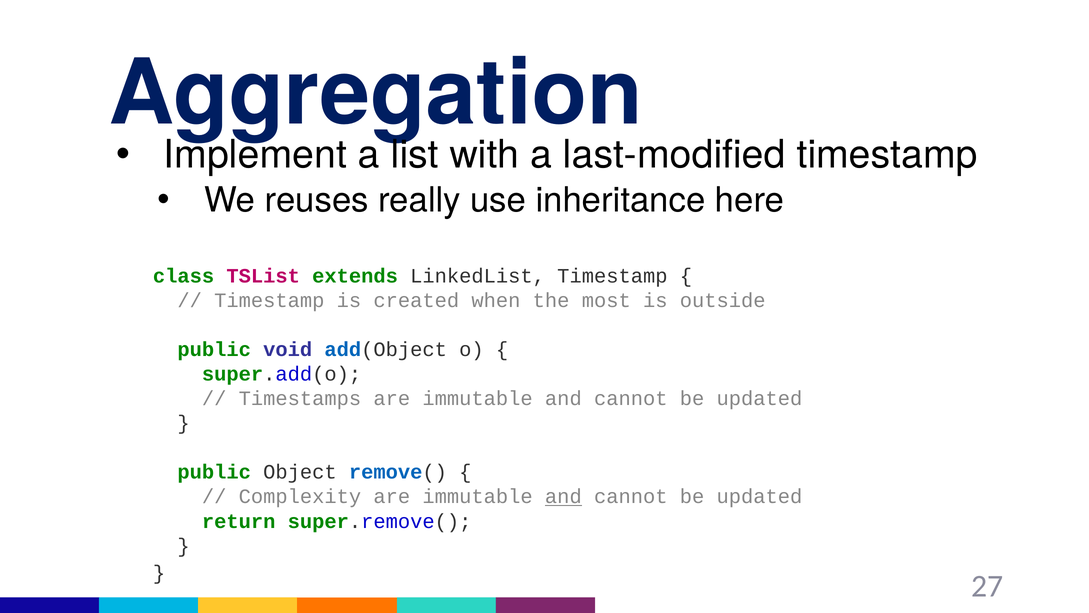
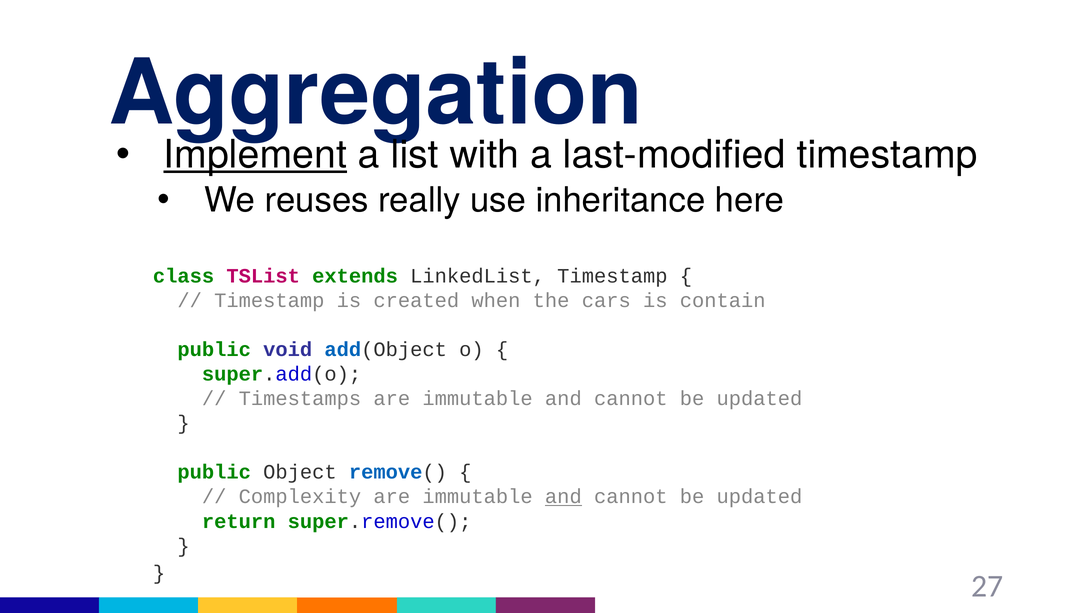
Implement underline: none -> present
most: most -> cars
outside: outside -> contain
